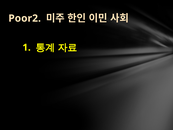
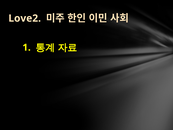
Poor2: Poor2 -> Love2
